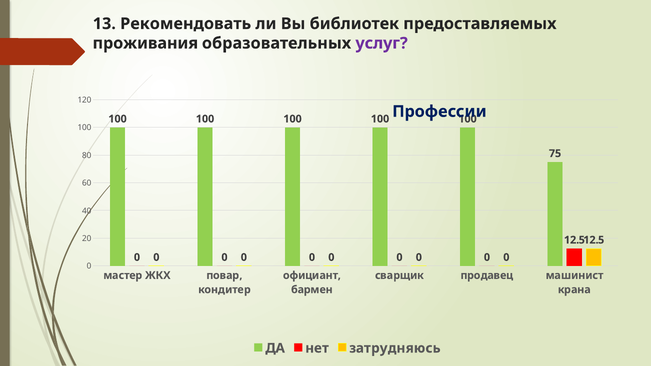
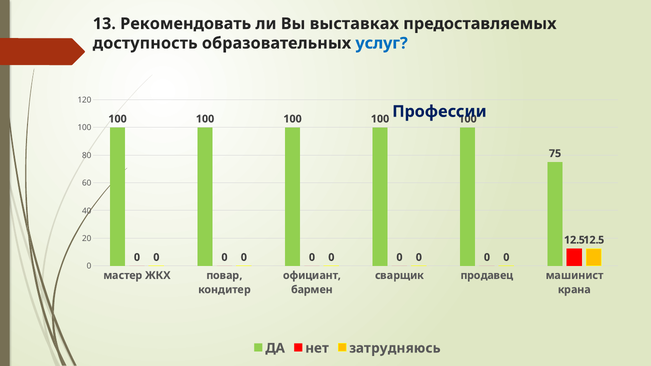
библиотек: библиотек -> выставках
проживания: проживания -> доступность
услуг colour: purple -> blue
